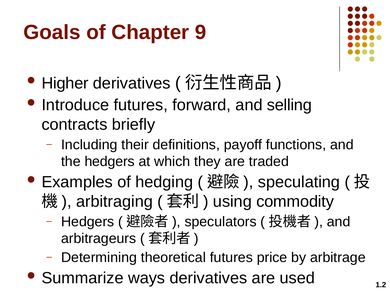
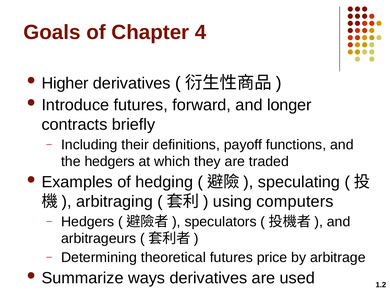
9: 9 -> 4
selling: selling -> longer
commodity: commodity -> computers
